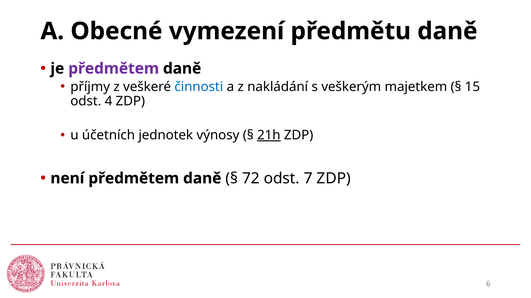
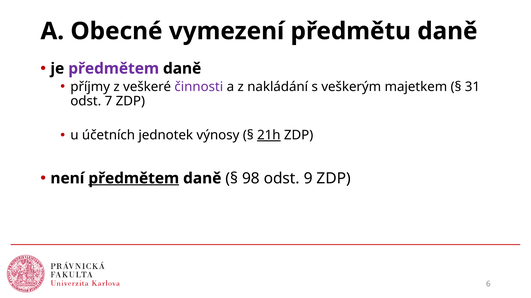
činnosti colour: blue -> purple
15: 15 -> 31
4: 4 -> 7
předmětem at (134, 179) underline: none -> present
72: 72 -> 98
7: 7 -> 9
